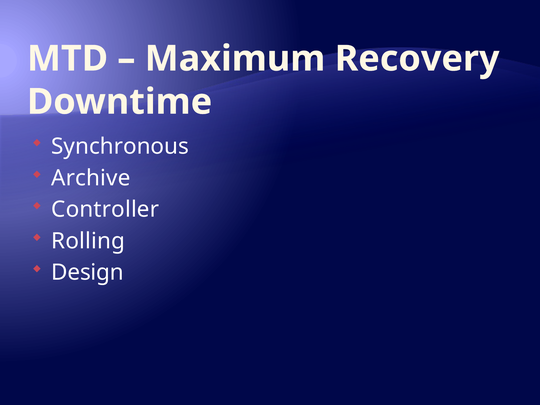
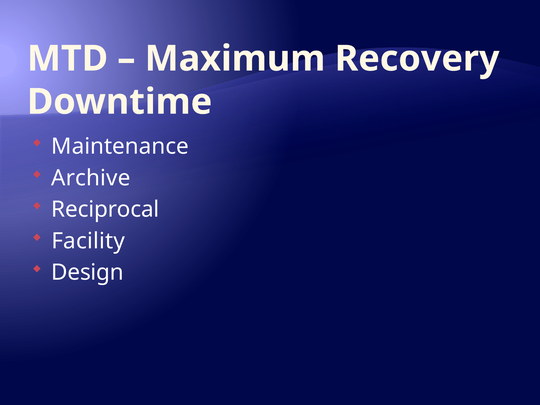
Synchronous: Synchronous -> Maintenance
Controller: Controller -> Reciprocal
Rolling: Rolling -> Facility
